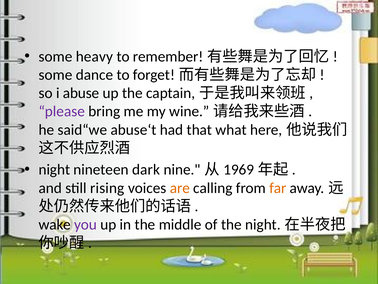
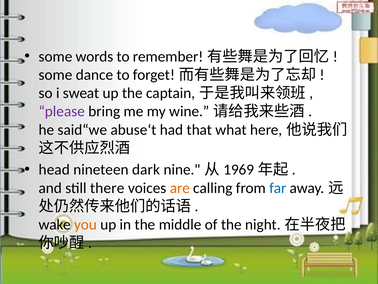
heavy: heavy -> words
abuse: abuse -> sweat
night at (54, 169): night -> head
rising: rising -> there
far colour: orange -> blue
you colour: purple -> orange
